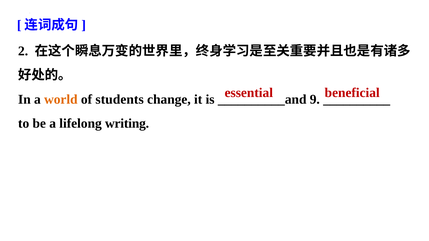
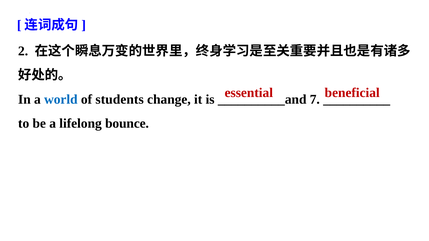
world colour: orange -> blue
9: 9 -> 7
writing: writing -> bounce
